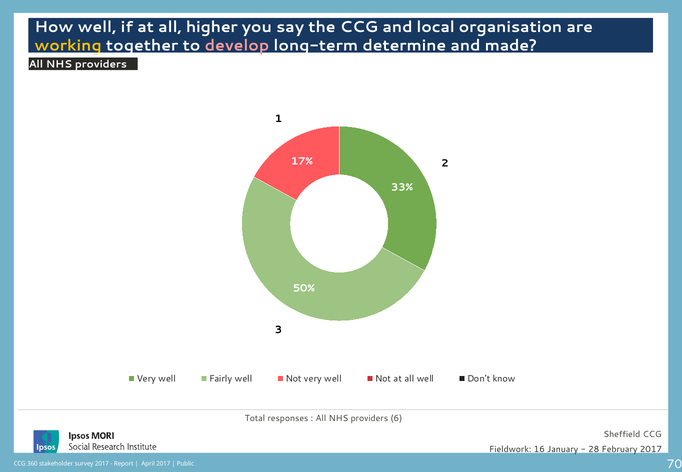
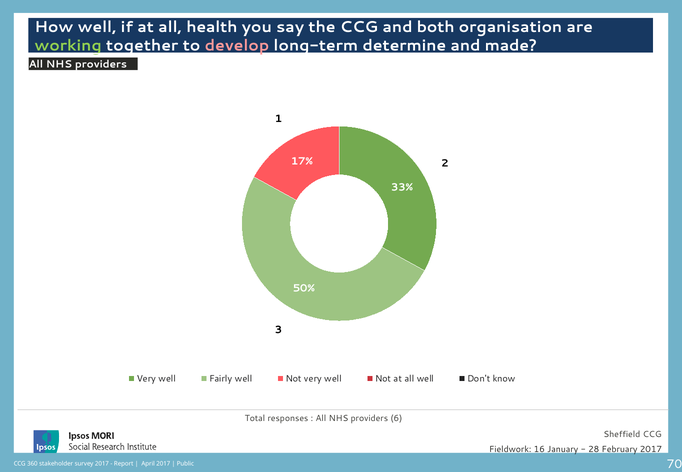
higher: higher -> health
local: local -> both
working colour: yellow -> light green
